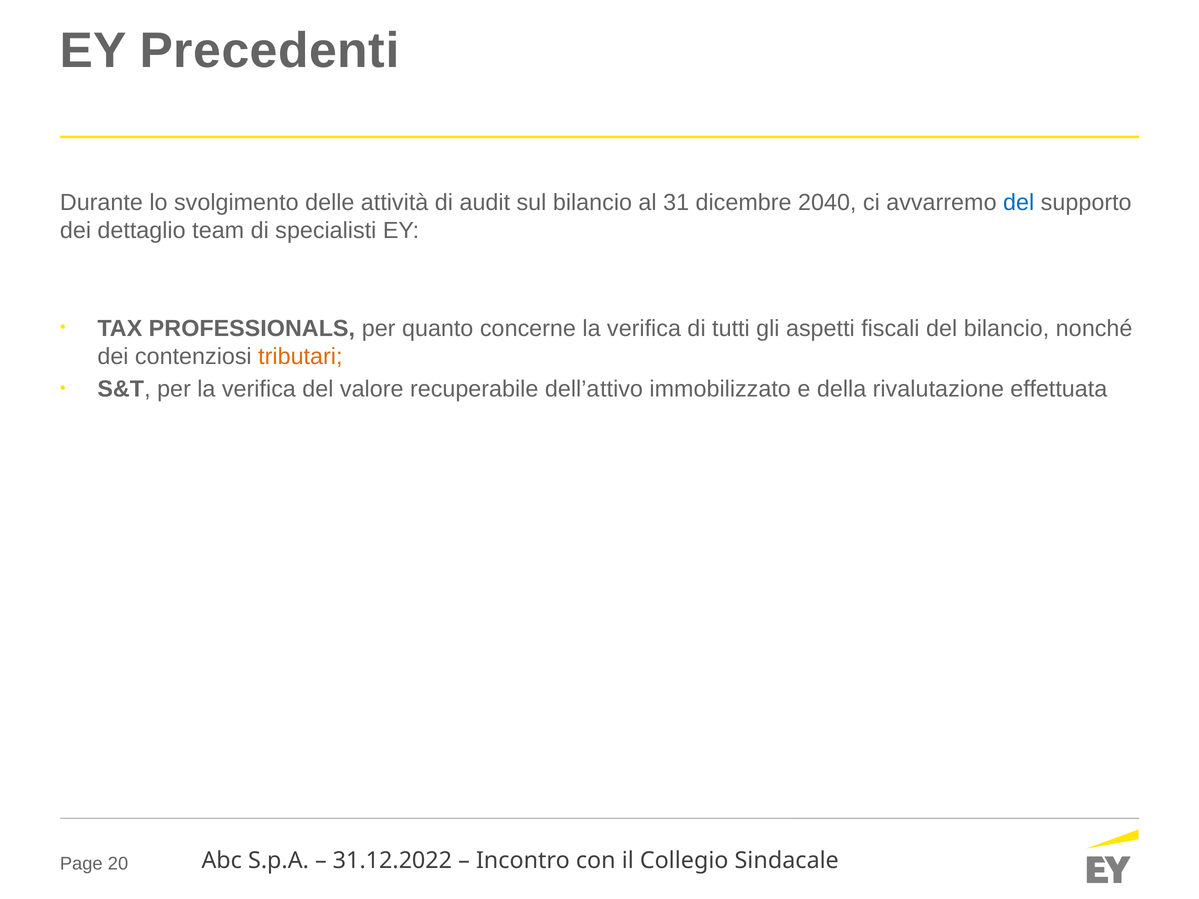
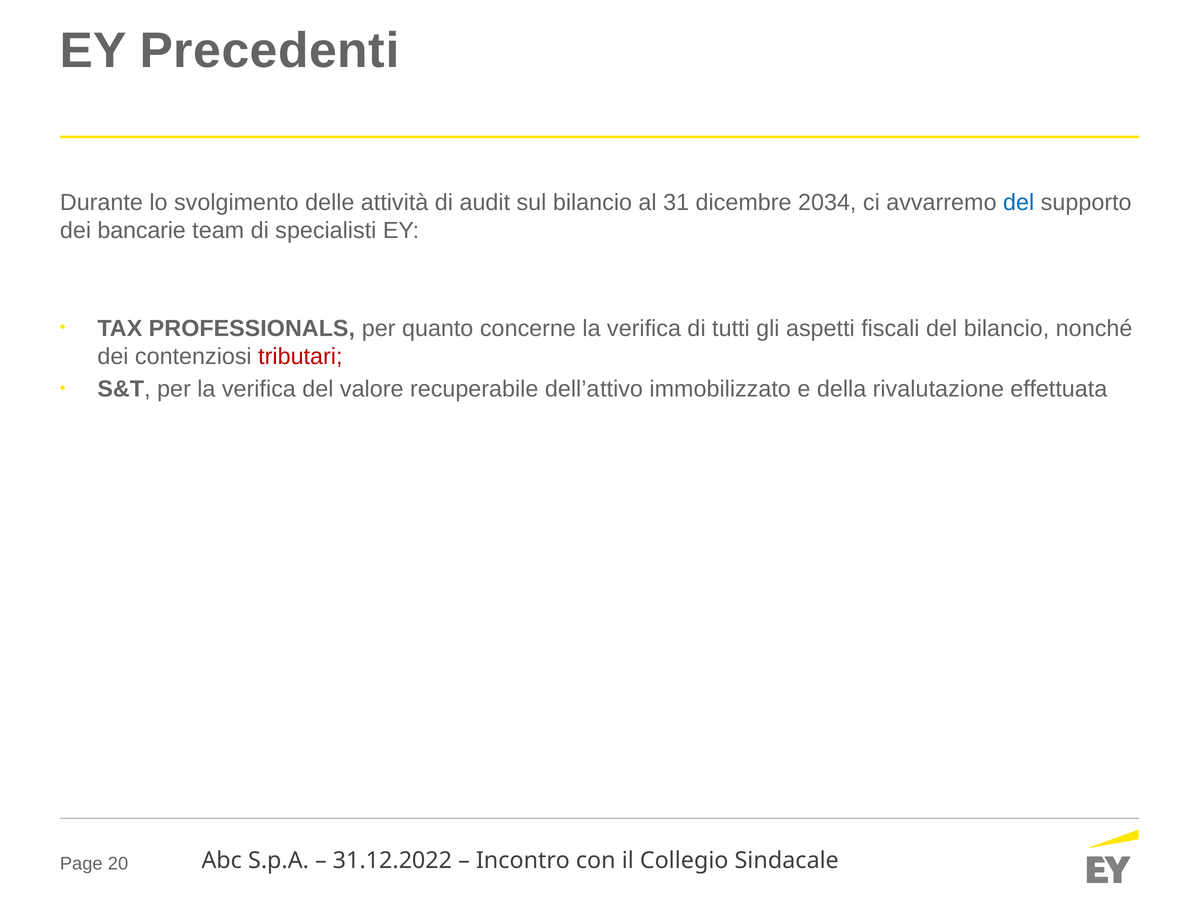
2040: 2040 -> 2034
dettaglio: dettaglio -> bancarie
tributari colour: orange -> red
